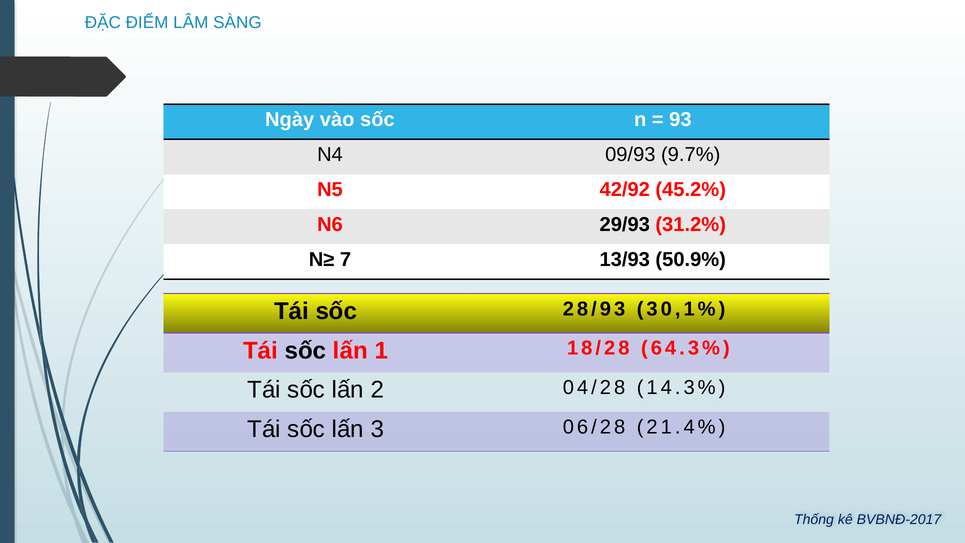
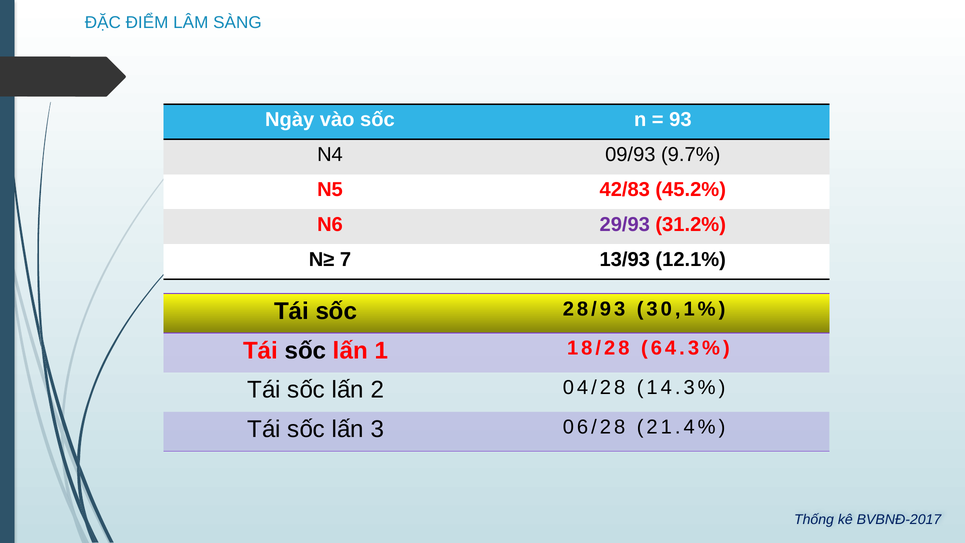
42/92: 42/92 -> 42/83
29/93 colour: black -> purple
50.9%: 50.9% -> 12.1%
